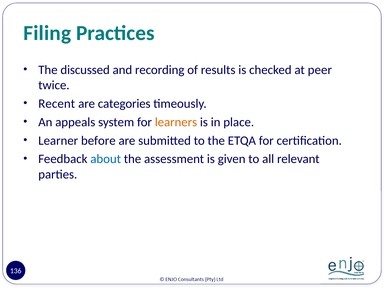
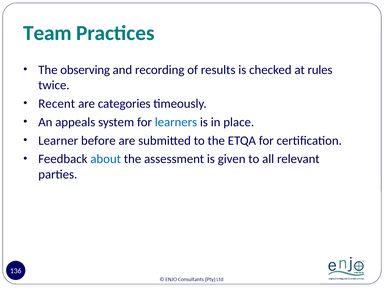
Filing: Filing -> Team
discussed: discussed -> observing
peer: peer -> rules
learners colour: orange -> blue
